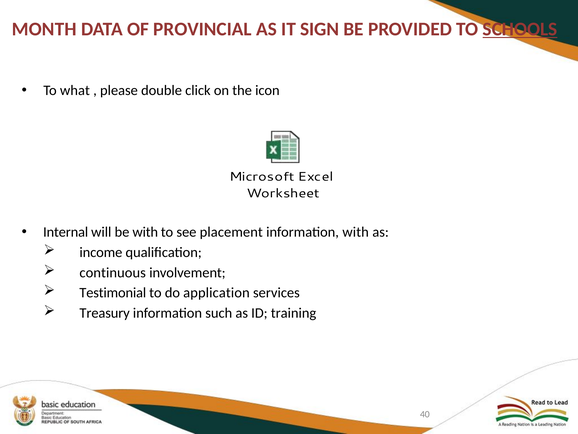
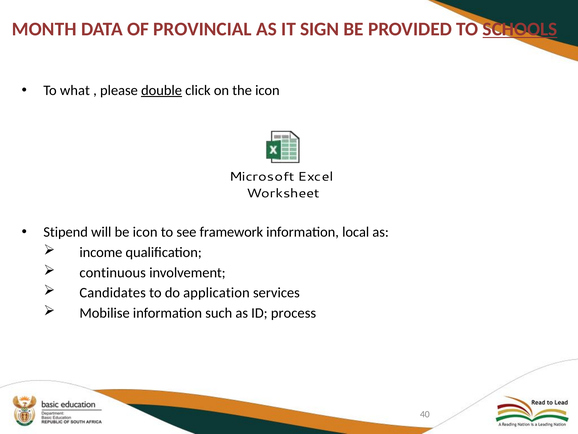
double underline: none -> present
Internal: Internal -> Stipend
be with: with -> icon
placement: placement -> framework
information with: with -> local
Testimonial: Testimonial -> Candidates
Treasury: Treasury -> Mobilise
training: training -> process
